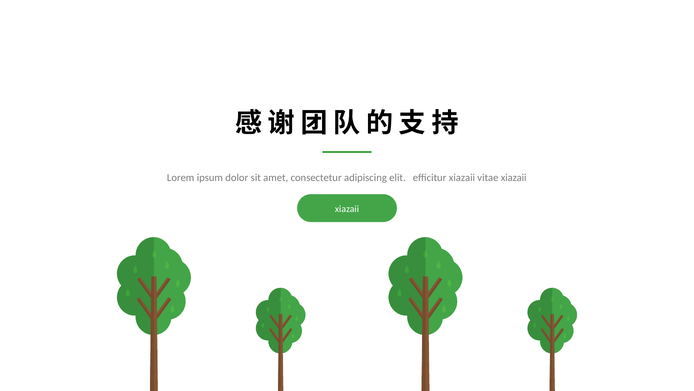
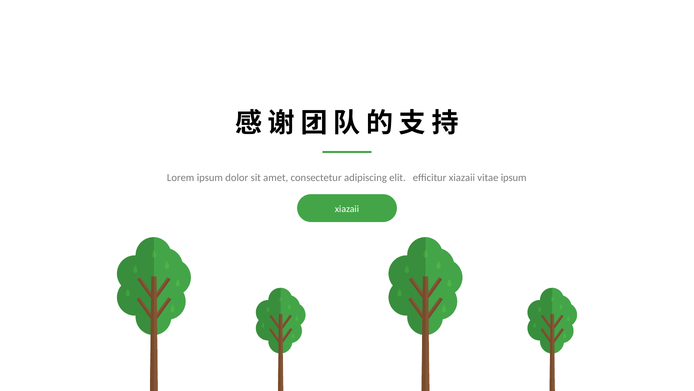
vitae xiazaii: xiazaii -> ipsum
